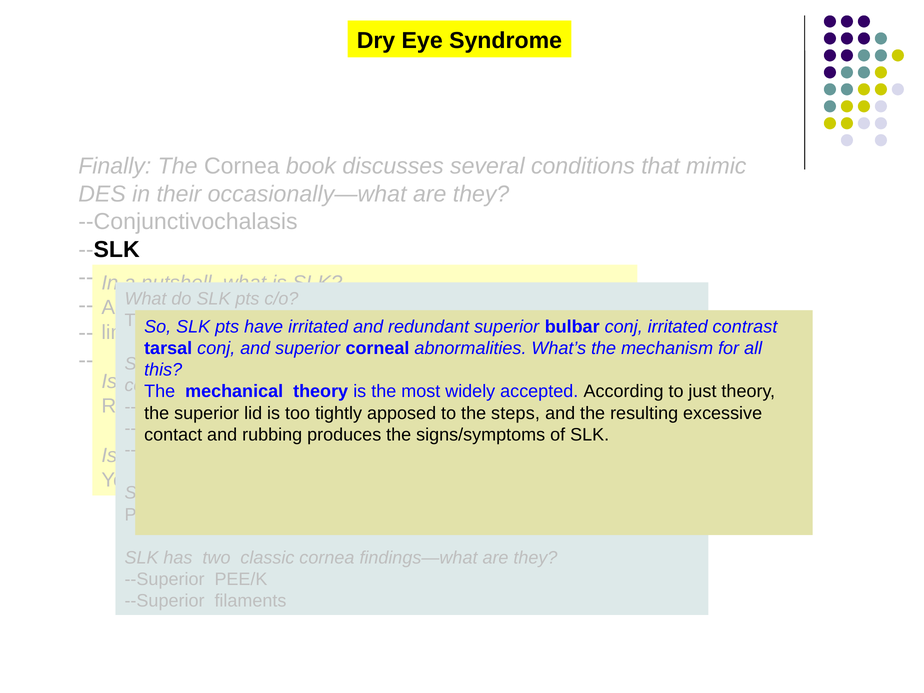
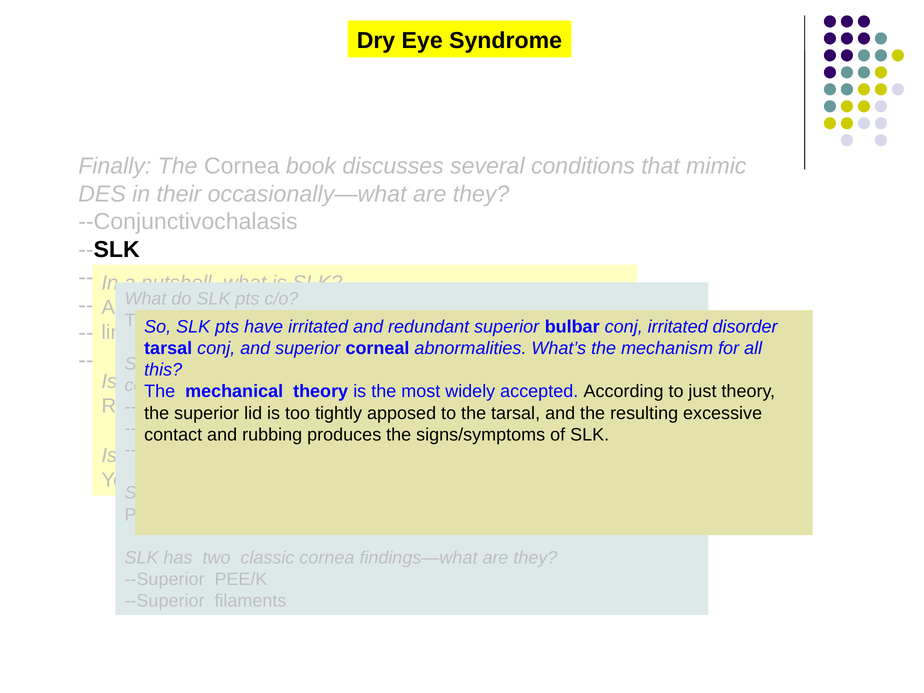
contrast: contrast -> disorder
the steps: steps -> tarsal
